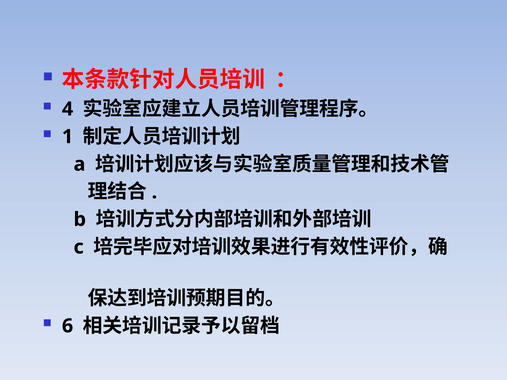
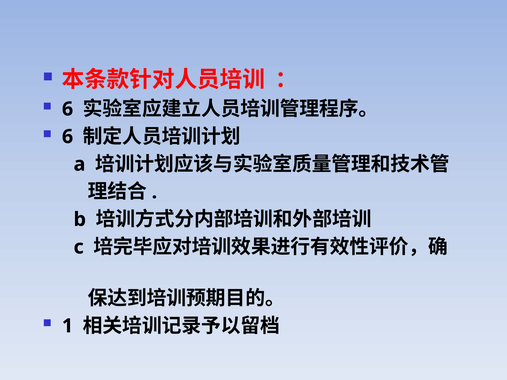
4 at (68, 109): 4 -> 6
1 at (68, 137): 1 -> 6
6: 6 -> 1
